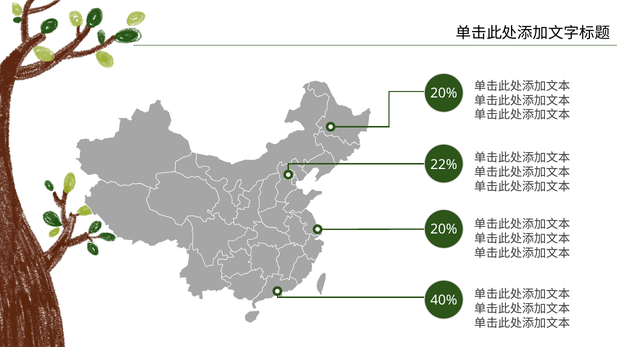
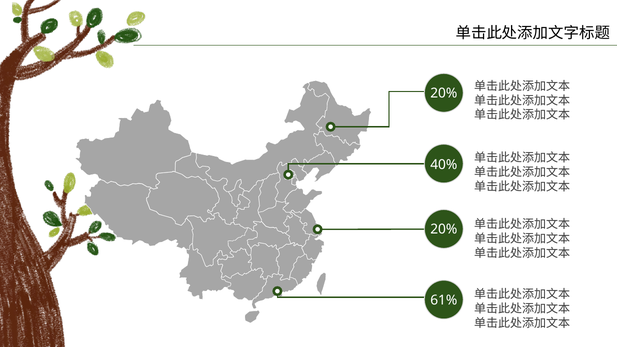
22%: 22% -> 40%
40%: 40% -> 61%
